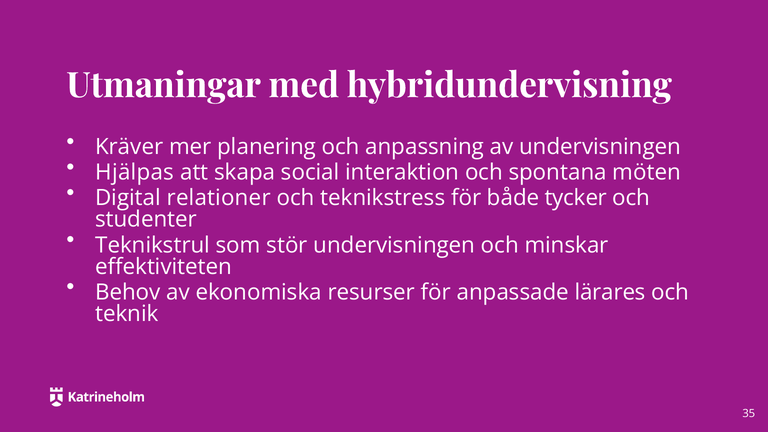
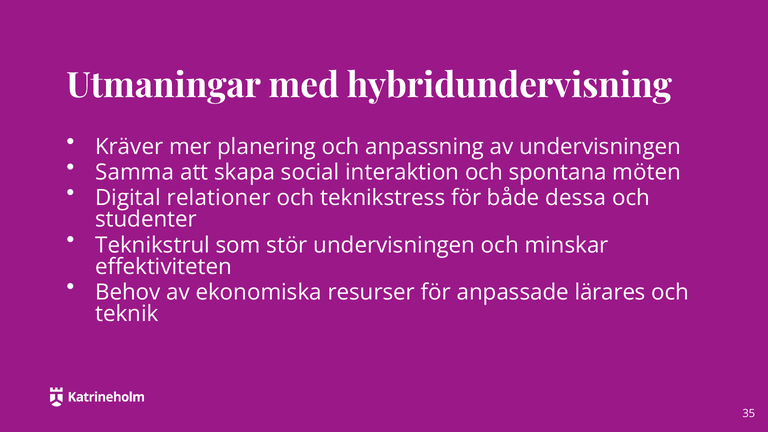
Hjälpas: Hjälpas -> Samma
tycker: tycker -> dessa
